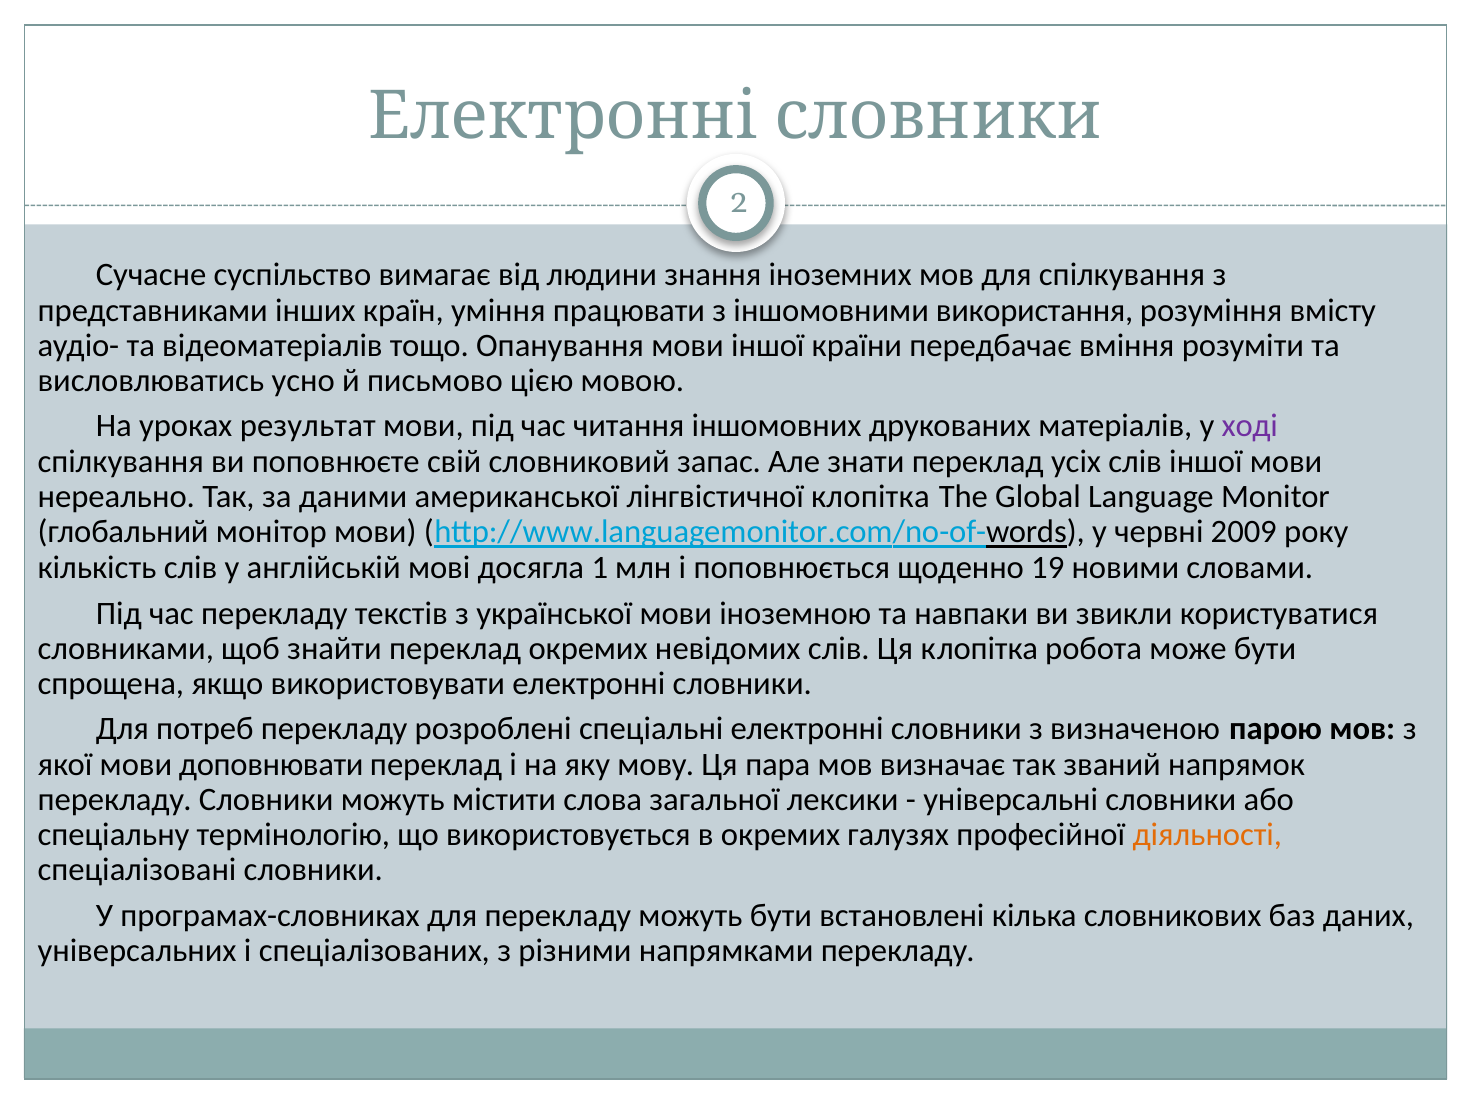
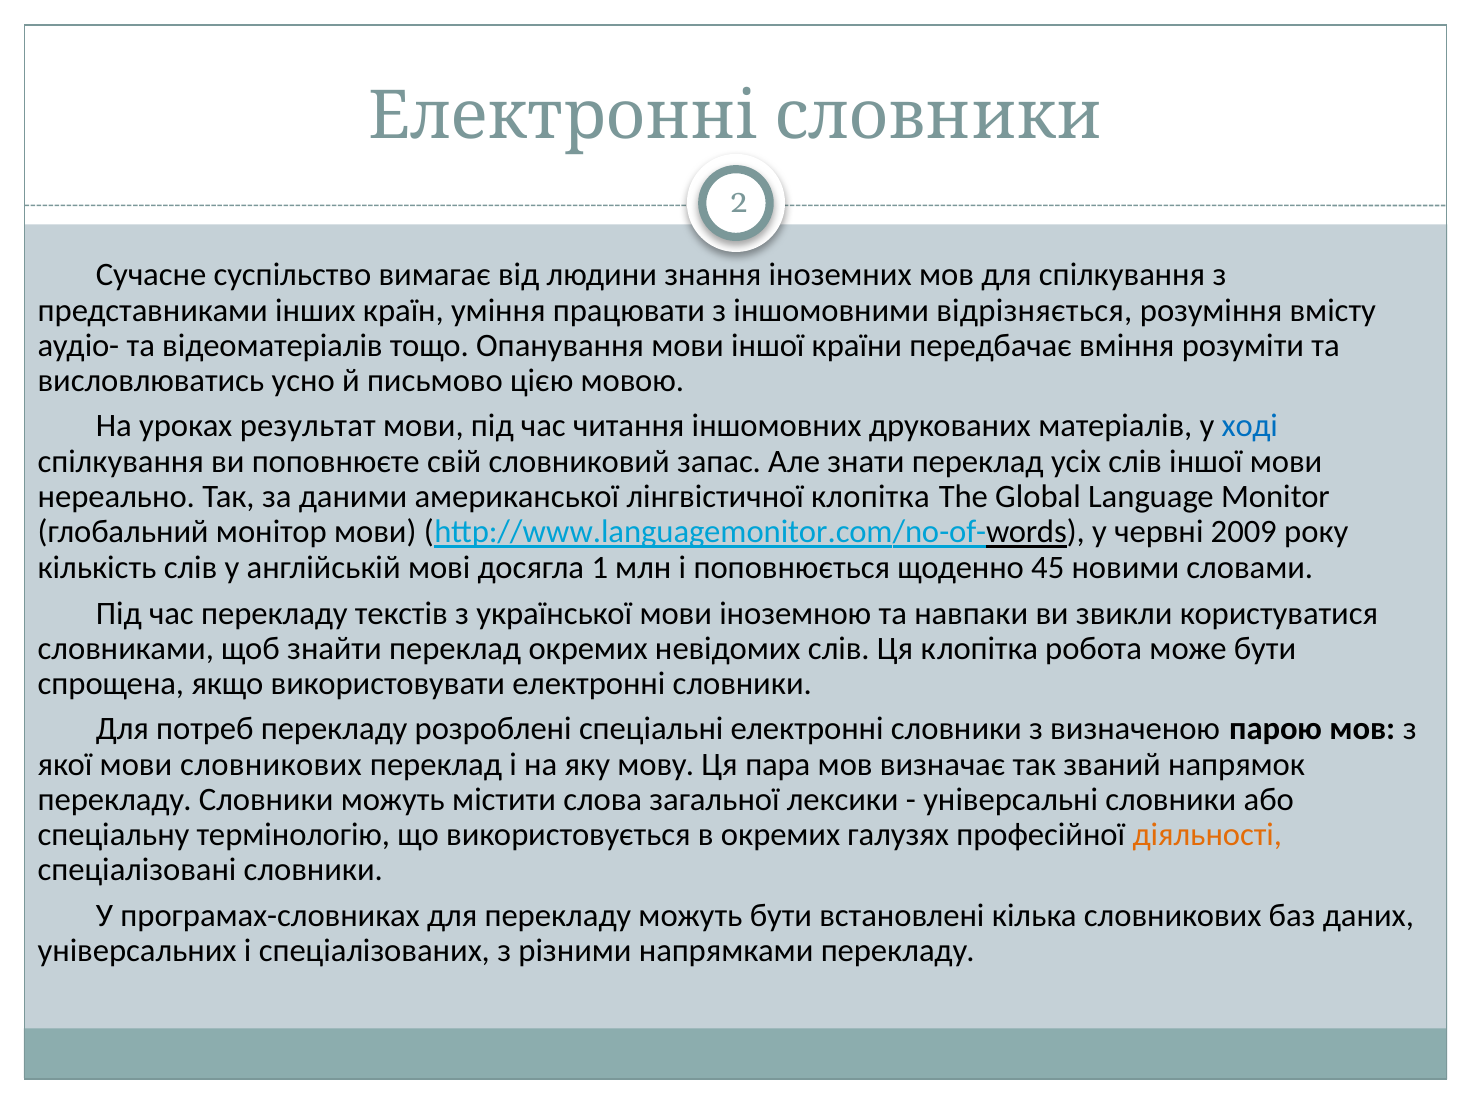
використання: використання -> відрізняється
ході colour: purple -> blue
19: 19 -> 45
мови доповнювати: доповнювати -> словникових
